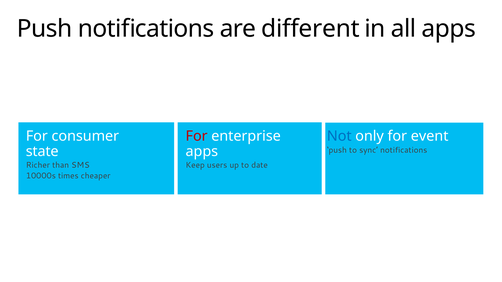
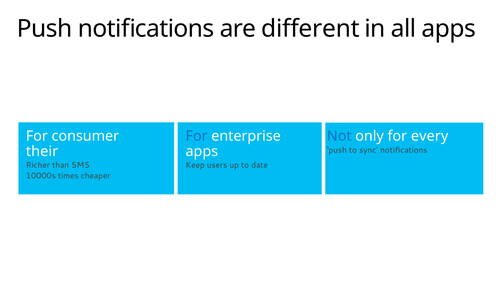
For at (197, 136) colour: red -> blue
event: event -> every
state: state -> their
